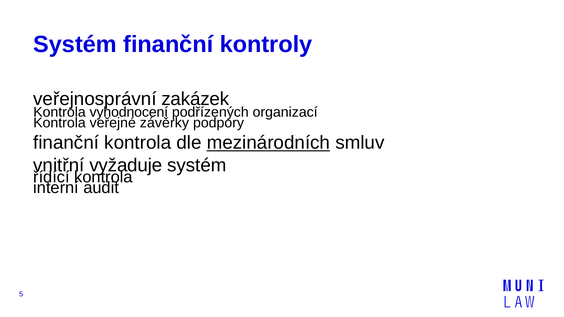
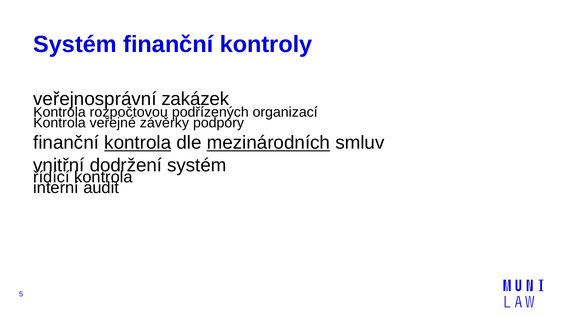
vyhodnocení: vyhodnocení -> rozpočtovou
kontrola at (138, 143) underline: none -> present
vyžaduje: vyžaduje -> dodržení
